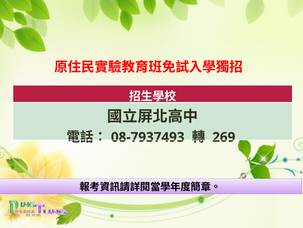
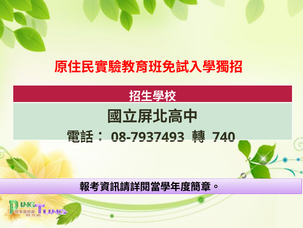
269: 269 -> 740
